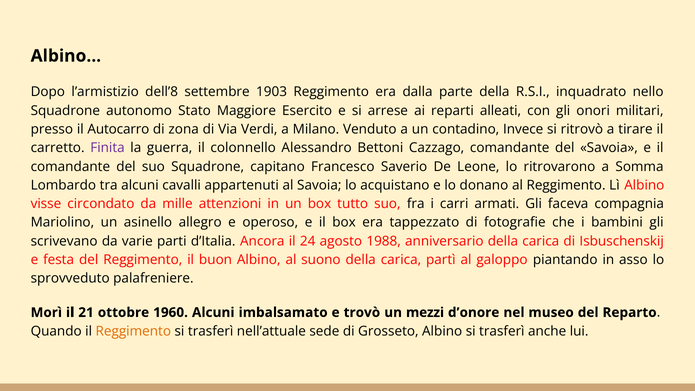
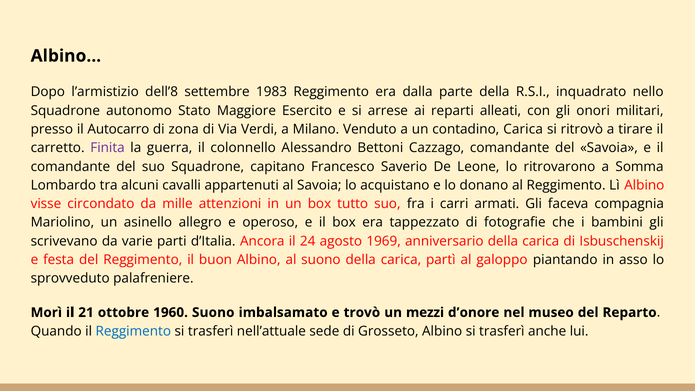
1903: 1903 -> 1983
contadino Invece: Invece -> Carica
1988: 1988 -> 1969
1960 Alcuni: Alcuni -> Suono
Reggimento at (133, 331) colour: orange -> blue
